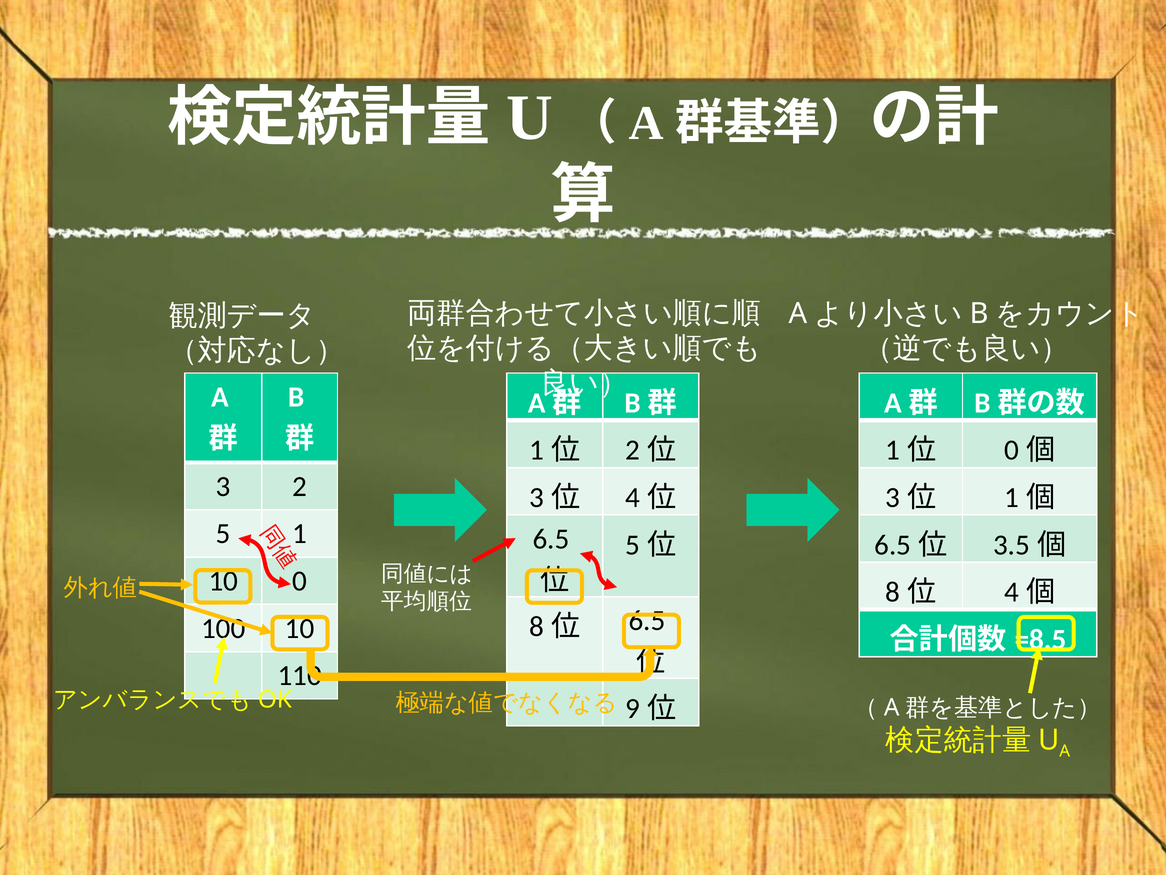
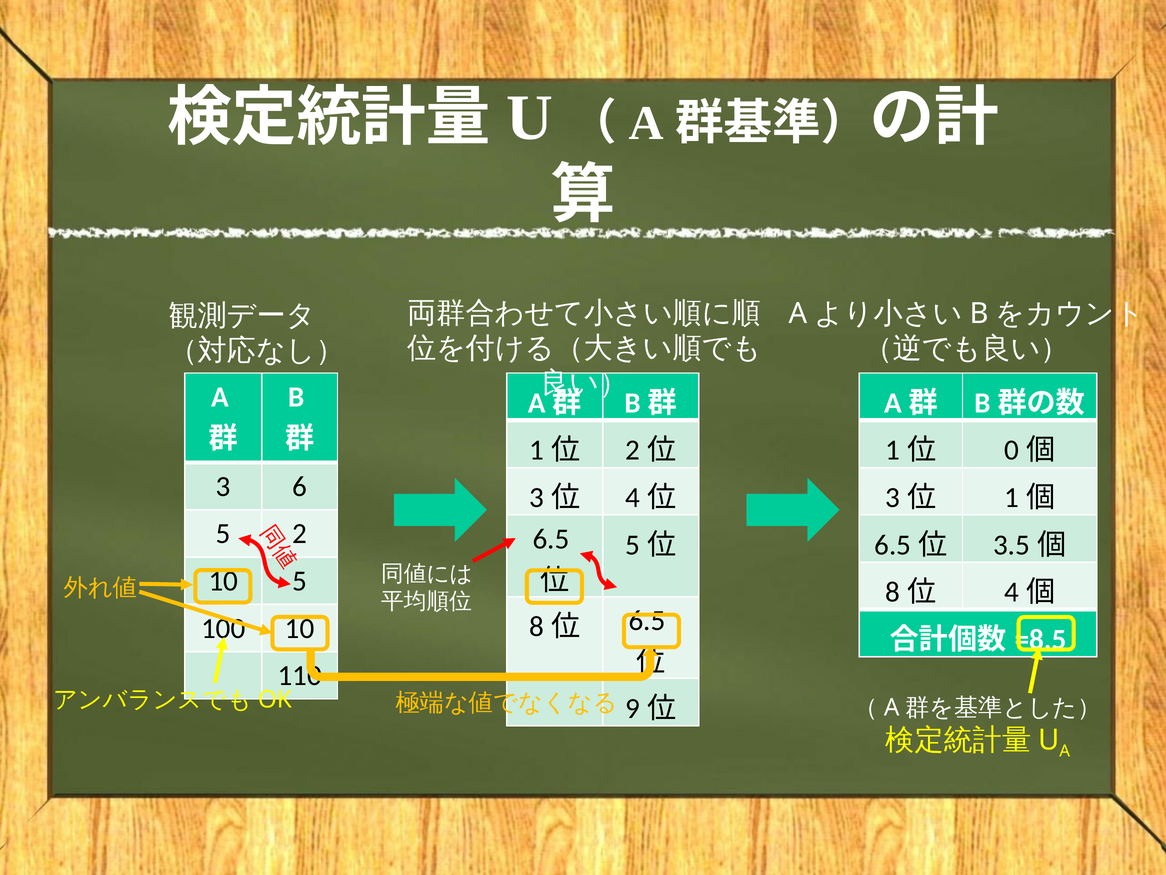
2: 2 -> 6
1: 1 -> 2
10 0: 0 -> 5
